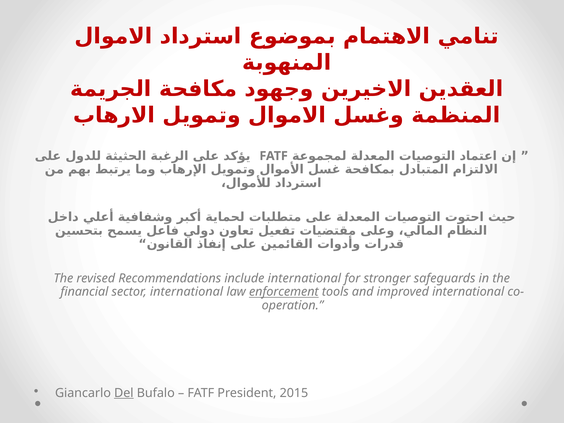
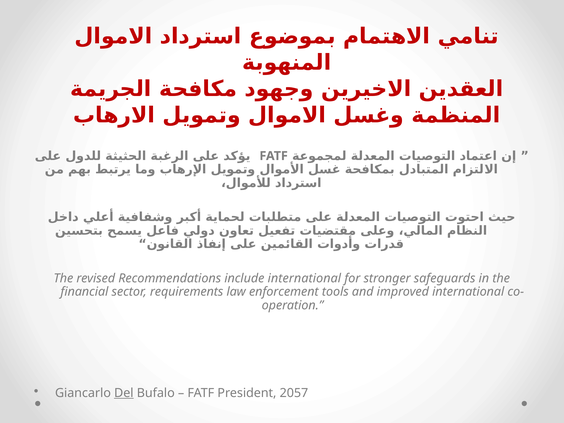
sector international: international -> requirements
enforcement underline: present -> none
2015: 2015 -> 2057
